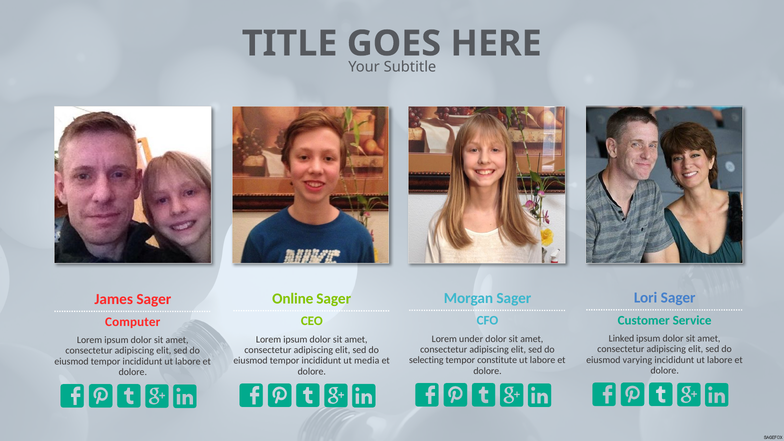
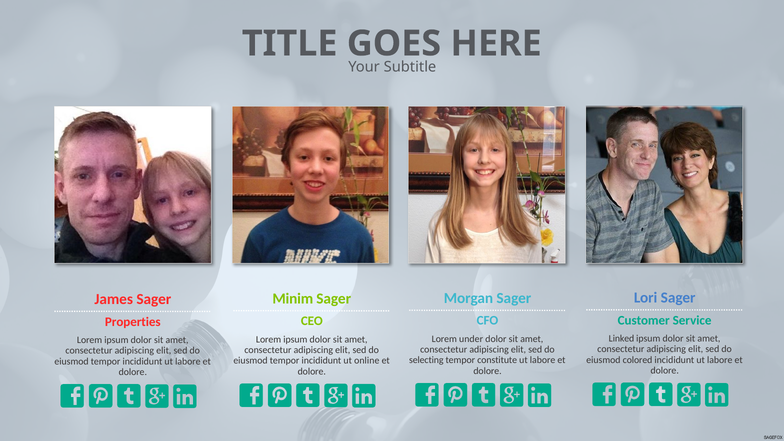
Online: Online -> Minim
Computer: Computer -> Properties
varying: varying -> colored
media: media -> online
